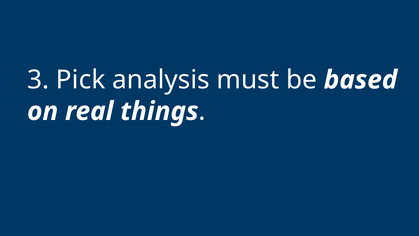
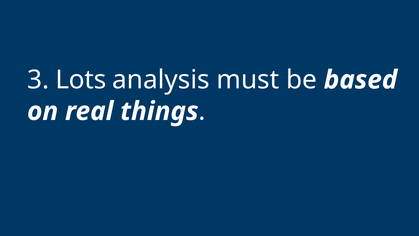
Pick: Pick -> Lots
